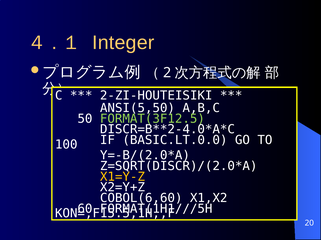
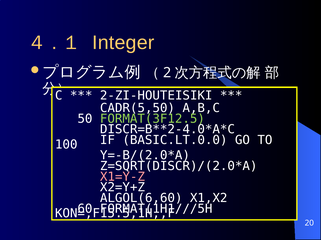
ANSI(5,50: ANSI(5,50 -> CADR(5,50
X1=Y-Z colour: yellow -> pink
COBOL(6,60: COBOL(6,60 -> ALGOL(6,60
